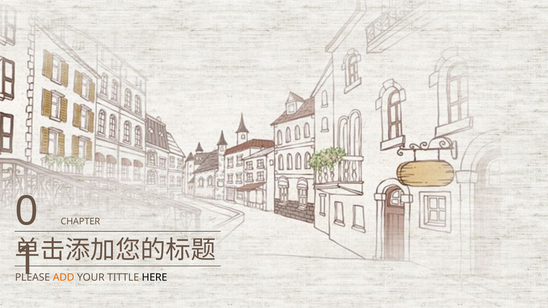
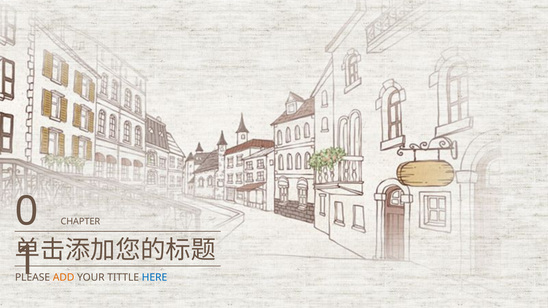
HERE colour: black -> blue
